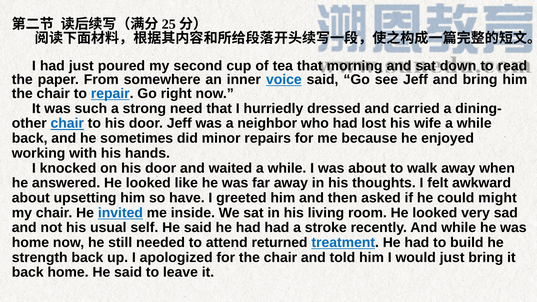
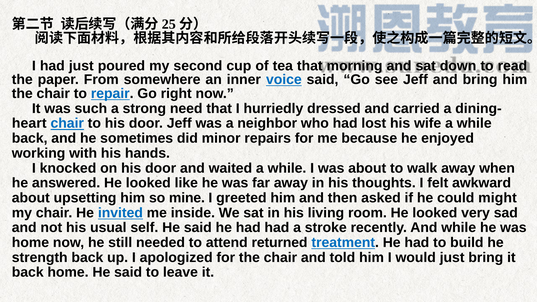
other: other -> heart
have: have -> mine
